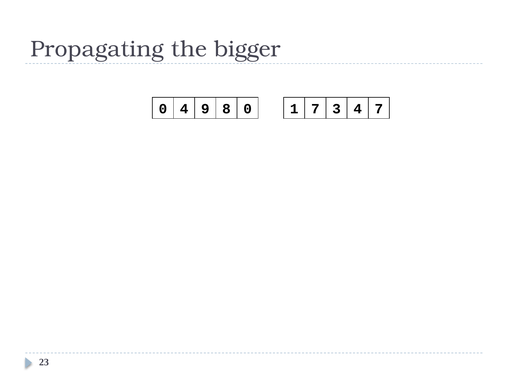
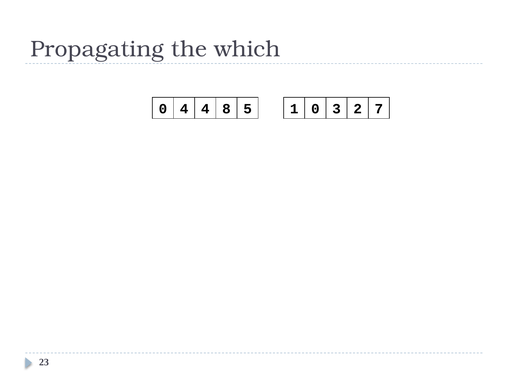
bigger: bigger -> which
4 9: 9 -> 4
8 0: 0 -> 5
1 7: 7 -> 0
3 4: 4 -> 2
